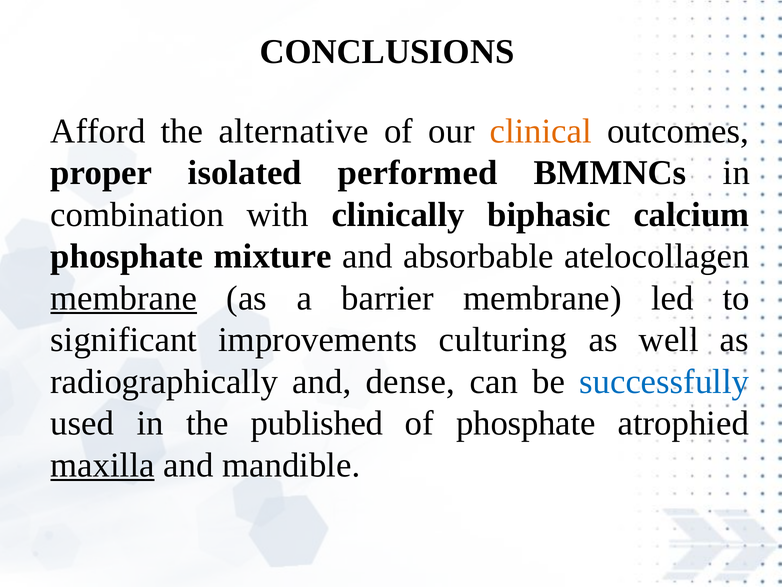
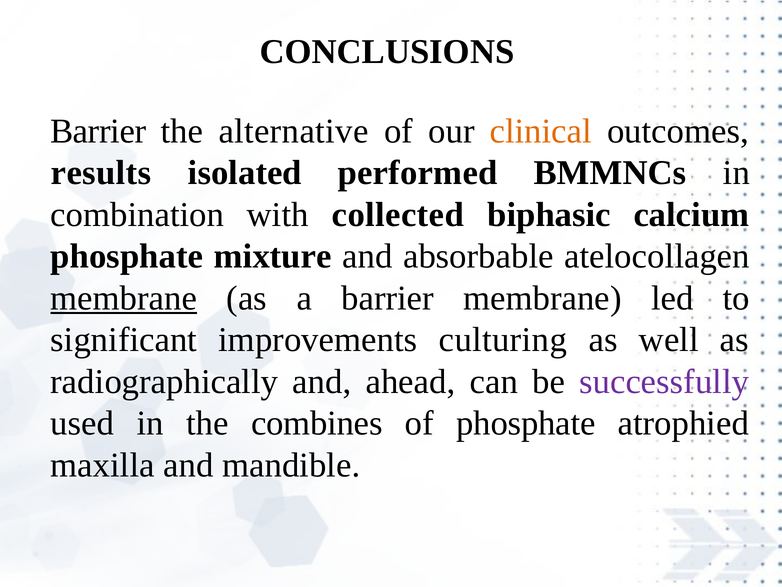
Afford at (98, 131): Afford -> Barrier
proper: proper -> results
clinically: clinically -> collected
dense: dense -> ahead
successfully colour: blue -> purple
published: published -> combines
maxilla underline: present -> none
